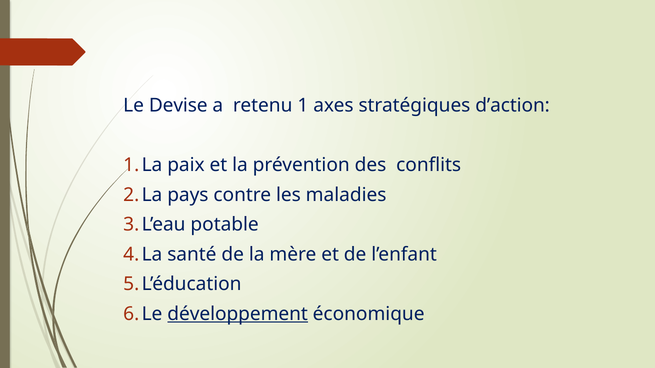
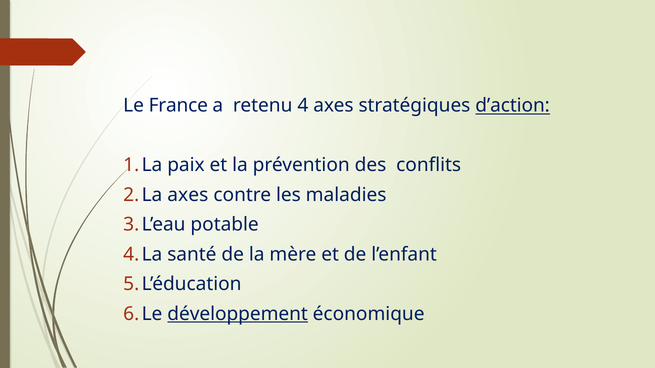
Devise: Devise -> France
1: 1 -> 4
d’action underline: none -> present
pays at (188, 195): pays -> axes
